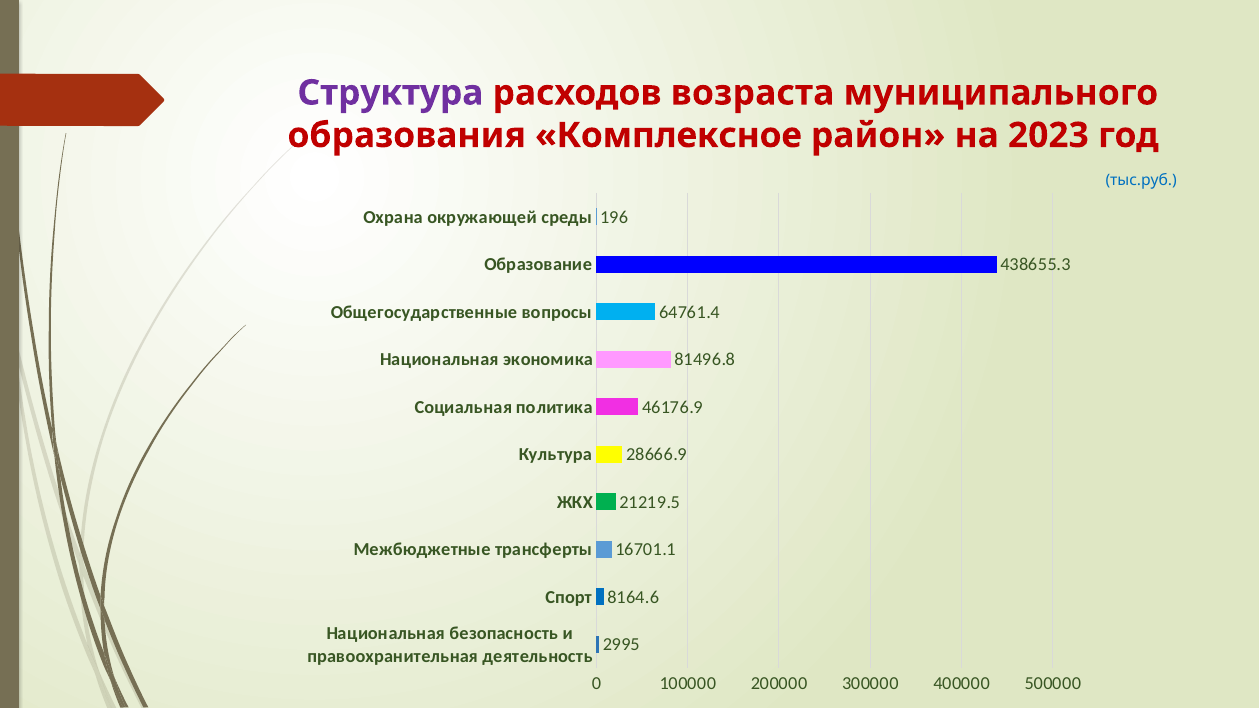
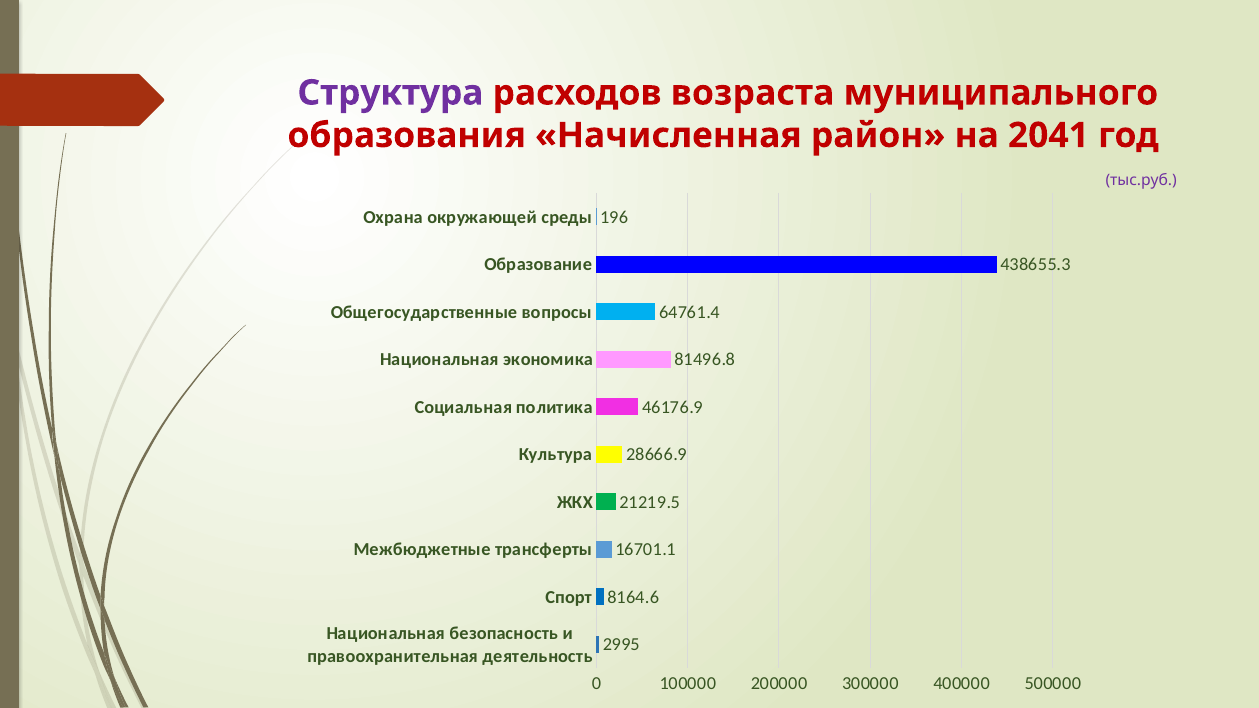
Комплексное: Комплексное -> Начисленная
2023: 2023 -> 2041
тыс.руб colour: blue -> purple
